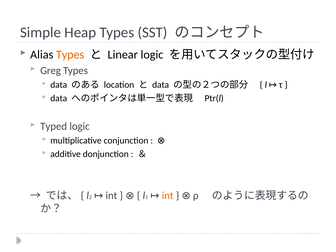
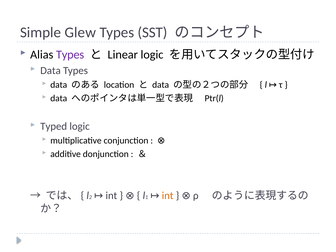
Heap: Heap -> Glew
Types at (70, 55) colour: orange -> purple
Greg at (51, 71): Greg -> Data
